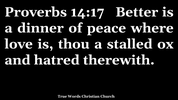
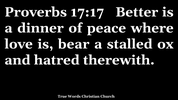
14:17: 14:17 -> 17:17
thou: thou -> bear
